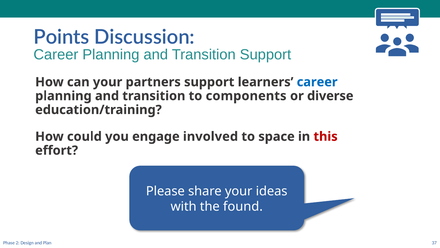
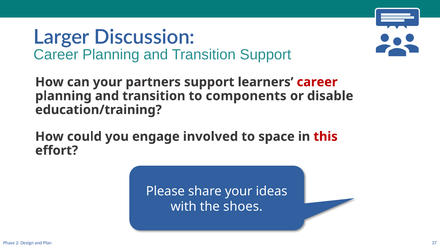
Points: Points -> Larger
career at (317, 82) colour: blue -> red
diverse: diverse -> disable
found: found -> shoes
